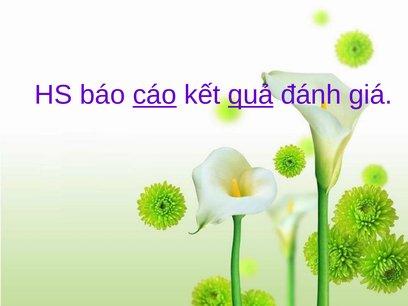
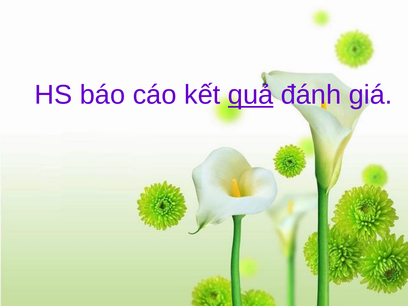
cáo underline: present -> none
